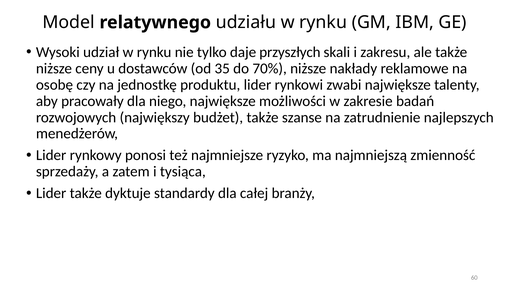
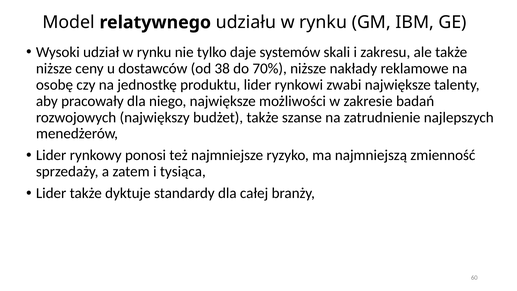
przyszłych: przyszłych -> systemów
35: 35 -> 38
